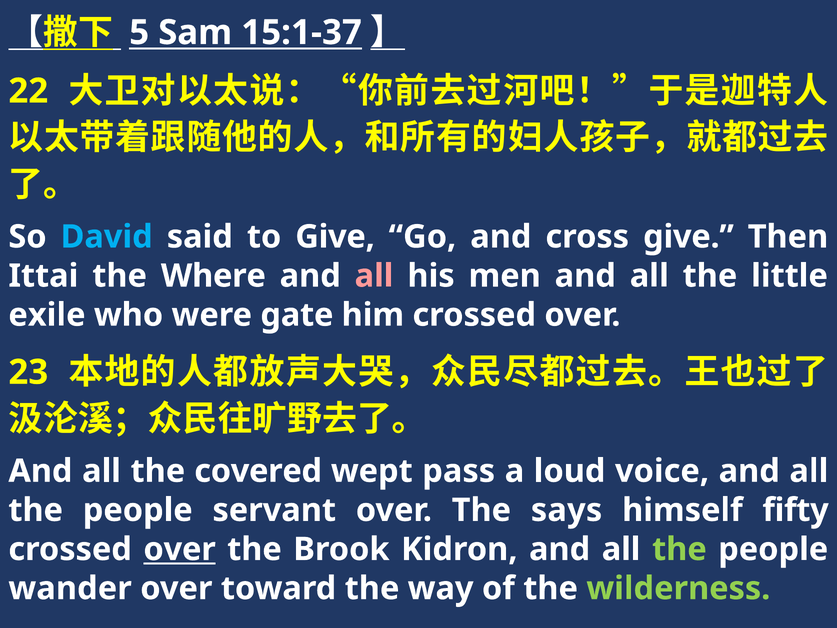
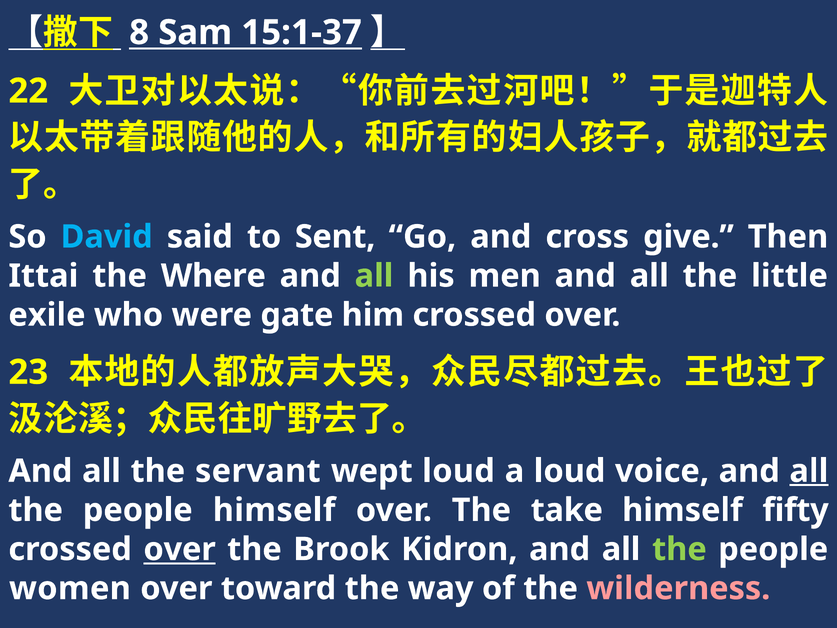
5: 5 -> 8
to Give: Give -> Sent
all at (374, 276) colour: pink -> light green
covered: covered -> servant
wept pass: pass -> loud
all at (809, 471) underline: none -> present
people servant: servant -> himself
says: says -> take
wander: wander -> women
wilderness colour: light green -> pink
